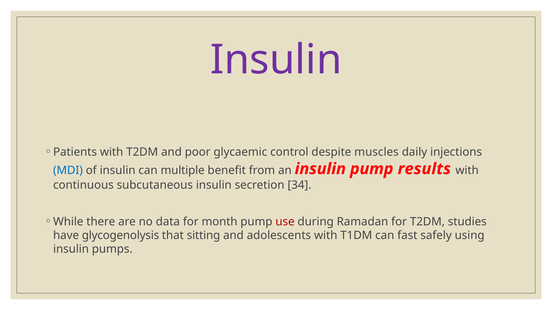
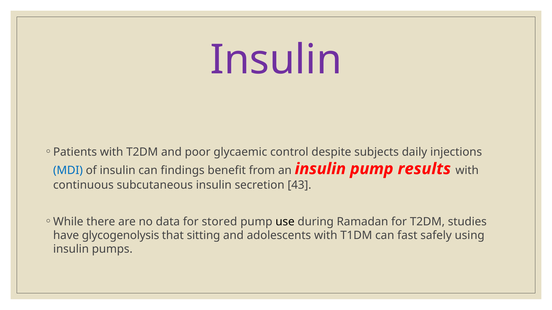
muscles: muscles -> subjects
multiple: multiple -> findings
34: 34 -> 43
month: month -> stored
use colour: red -> black
